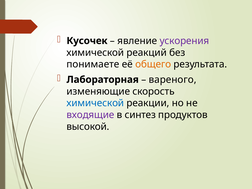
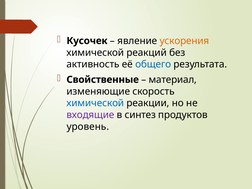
ускорения colour: purple -> orange
понимаете: понимаете -> активность
общего colour: orange -> blue
Лабораторная: Лабораторная -> Свойственные
вареного: вареного -> материал
высокой: высокой -> уровень
